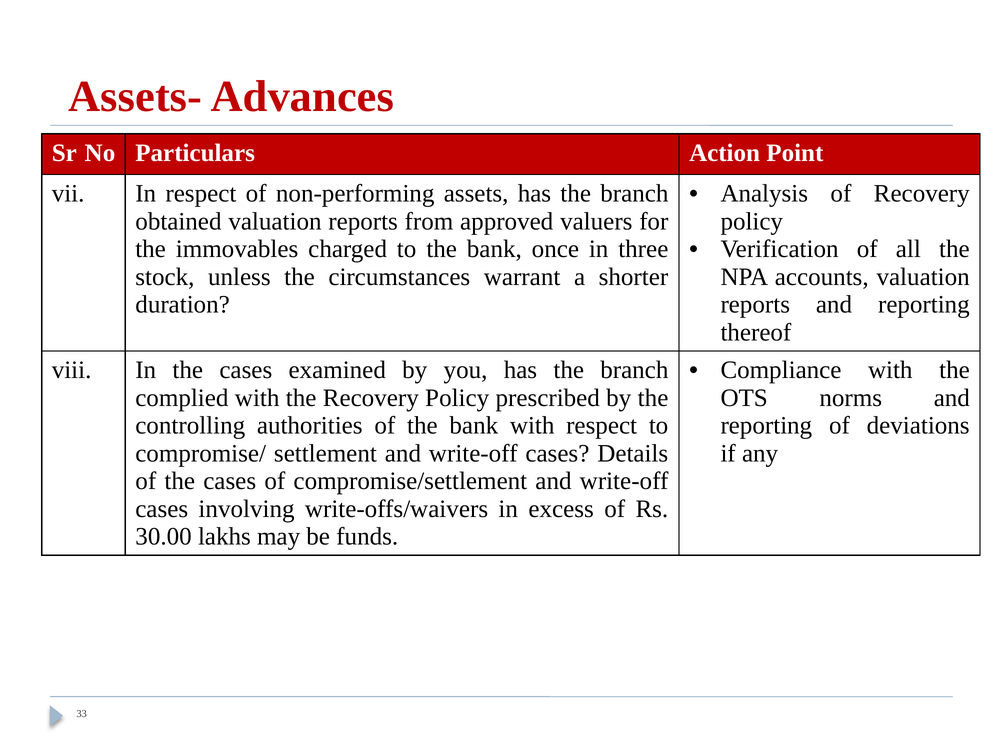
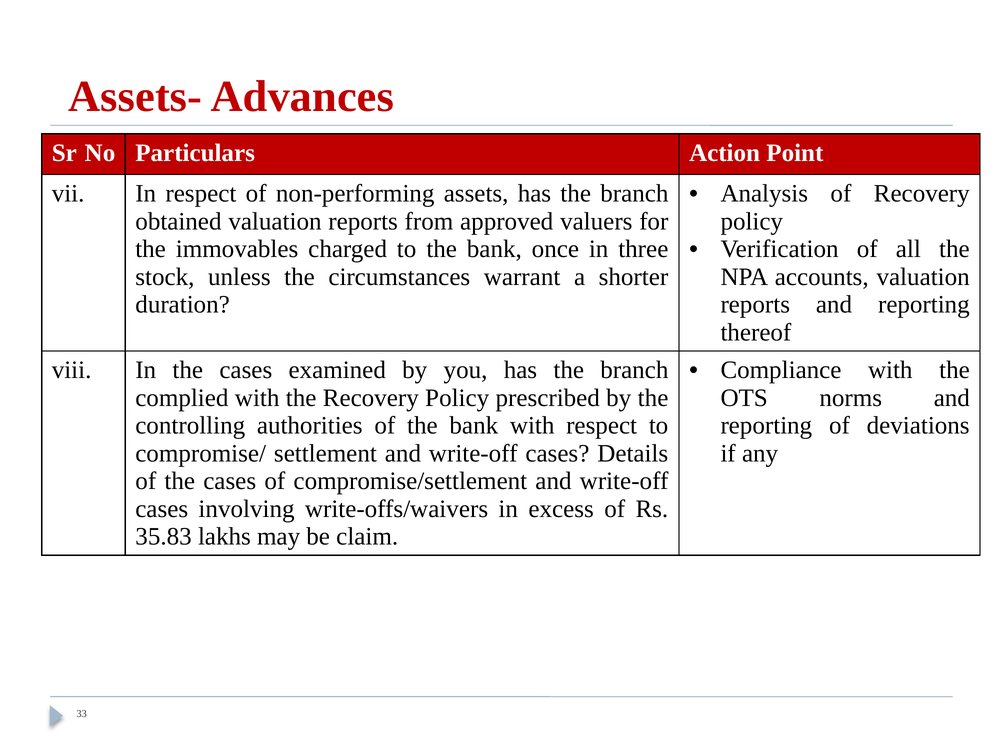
30.00: 30.00 -> 35.83
funds: funds -> claim
